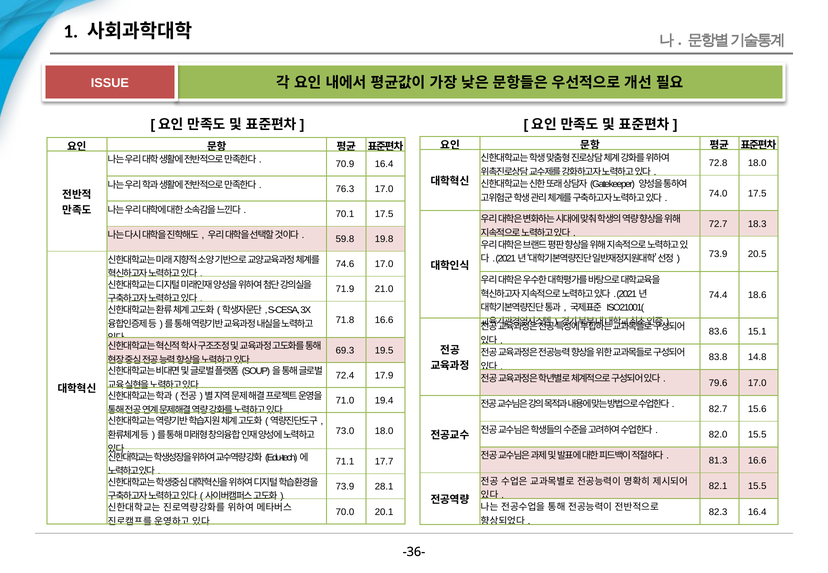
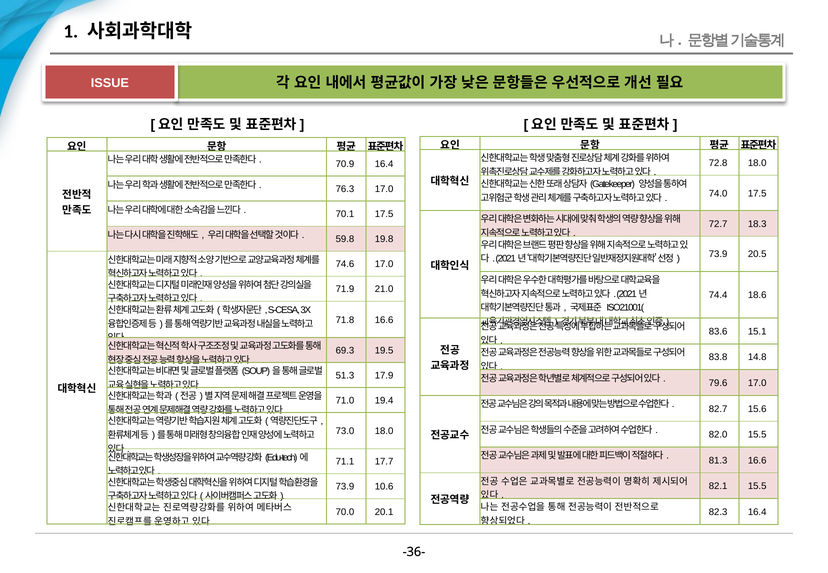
72.4: 72.4 -> 51.3
28.1: 28.1 -> 10.6
